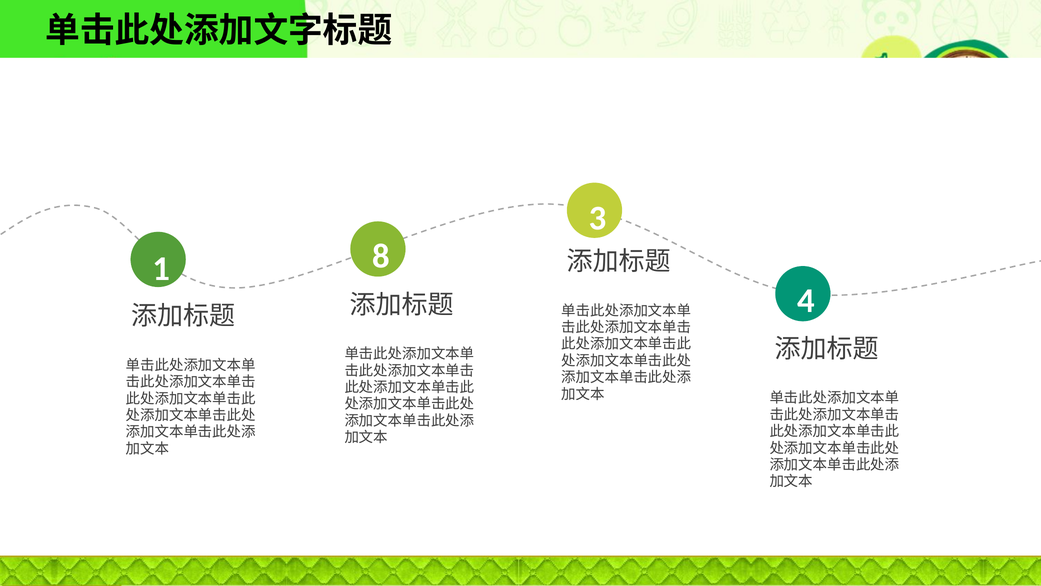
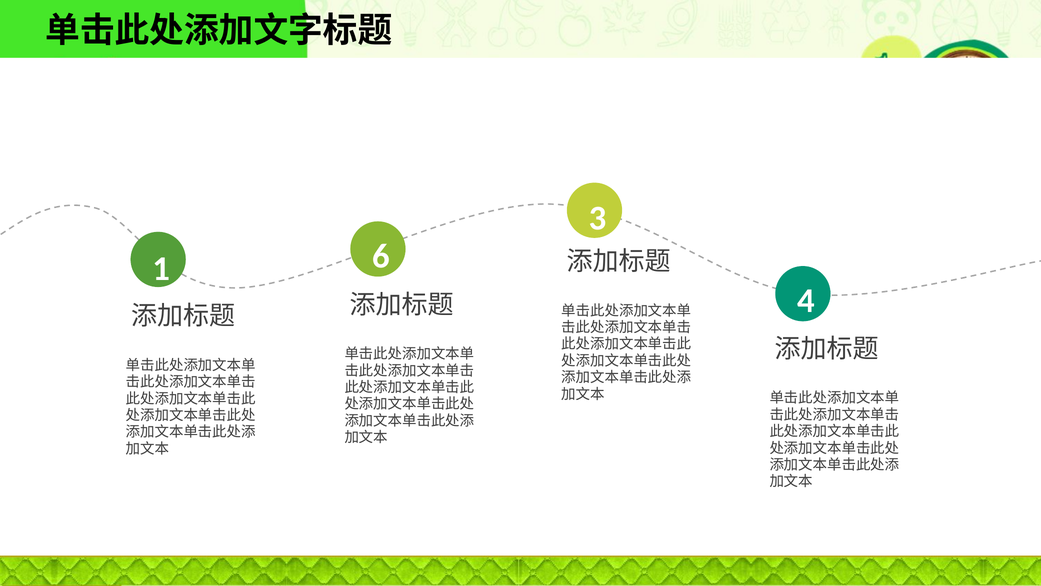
8: 8 -> 6
